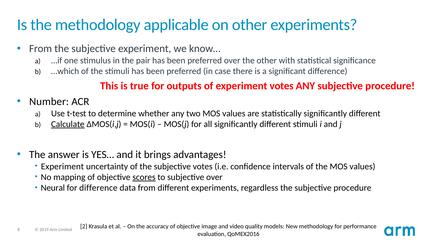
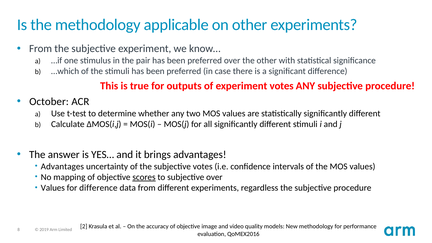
Number: Number -> October
Calculate underline: present -> none
Experiment at (62, 166): Experiment -> Advantages
Neural at (53, 188): Neural -> Values
